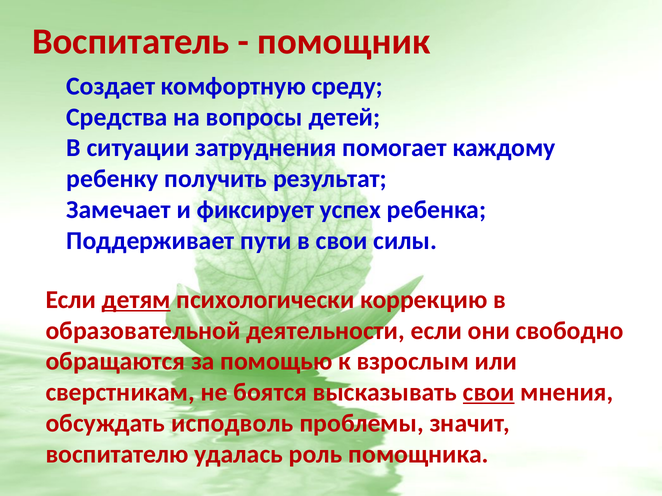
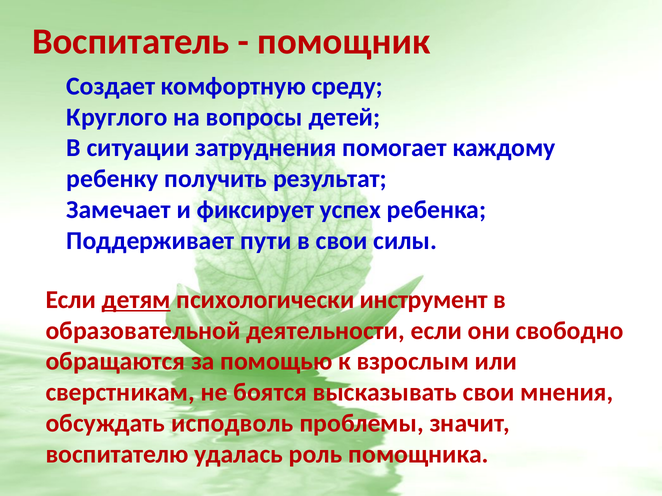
Средства: Средства -> Круглого
коррекцию: коррекцию -> инструмент
свои at (489, 393) underline: present -> none
